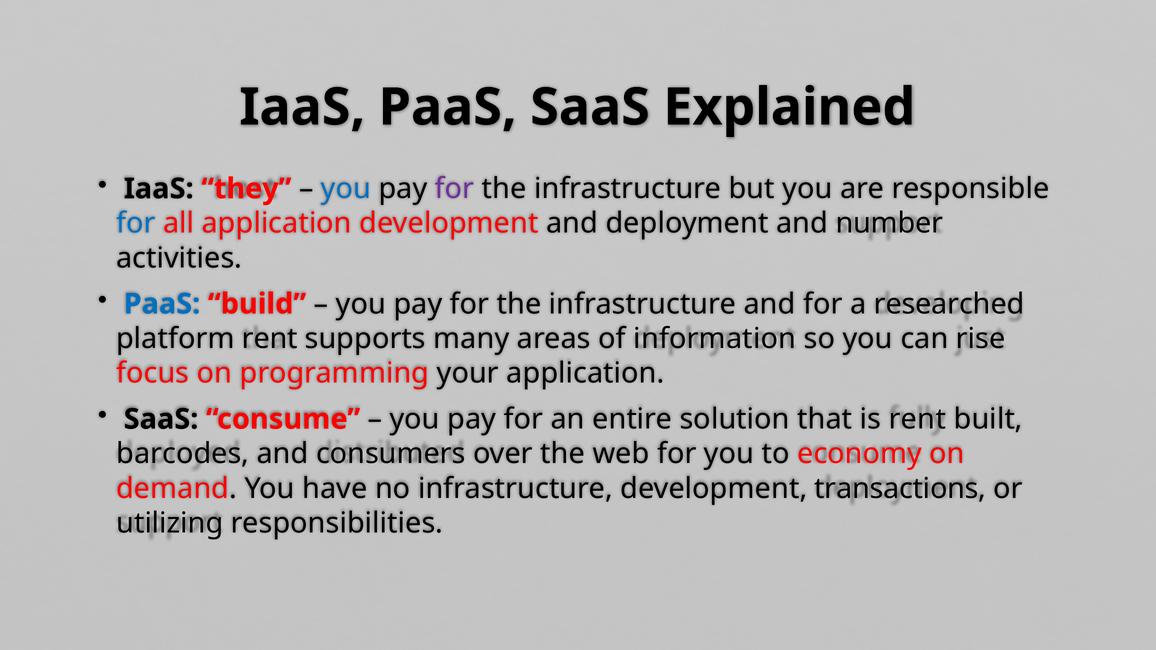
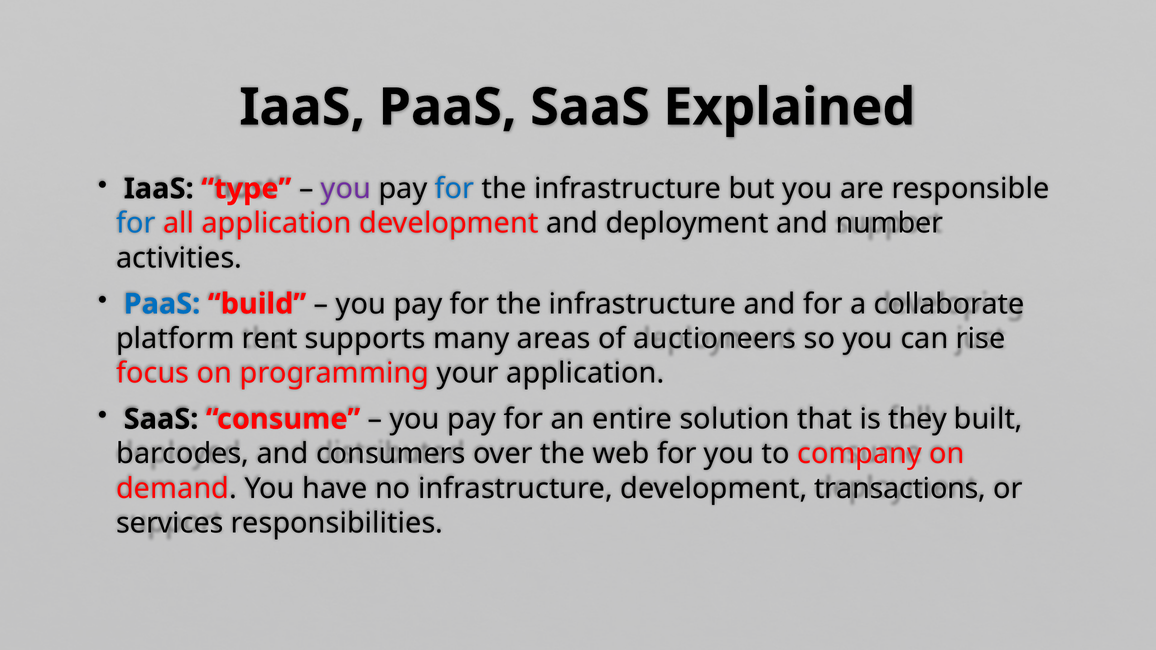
they: they -> type
you at (346, 189) colour: blue -> purple
for at (455, 189) colour: purple -> blue
researched: researched -> collaborate
information: information -> auctioneers
is rent: rent -> they
economy: economy -> company
utilizing: utilizing -> services
